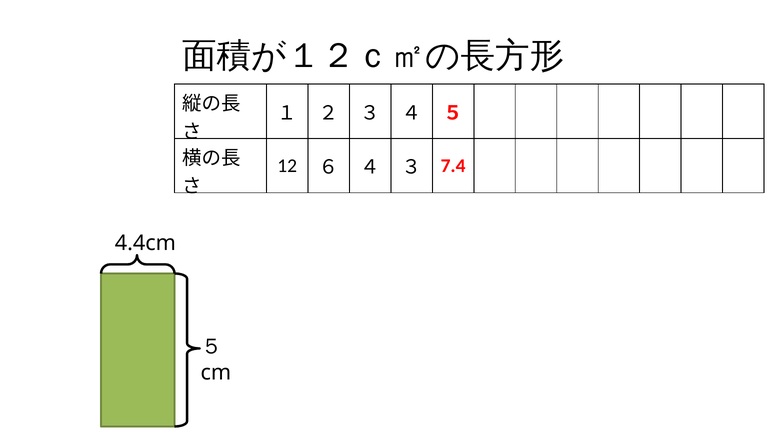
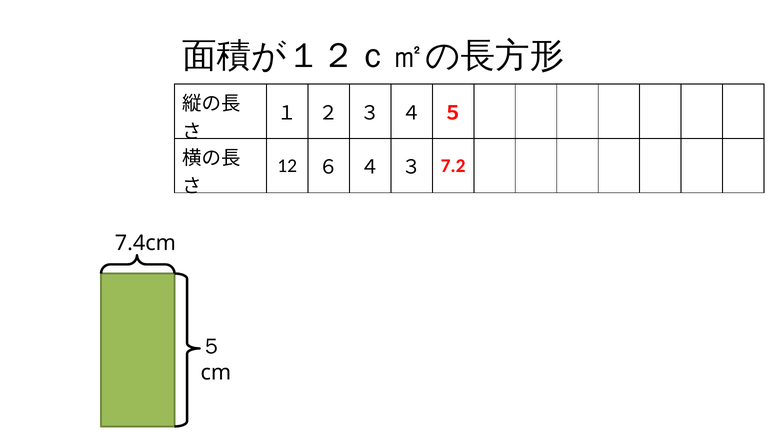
7.4: 7.4 -> 7.2
4.4cm: 4.4cm -> 7.4cm
